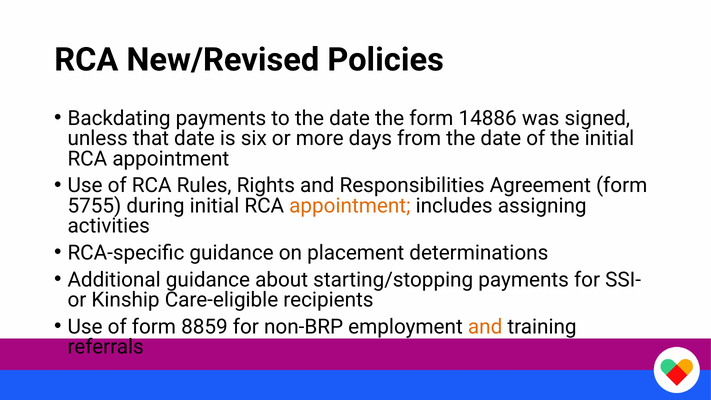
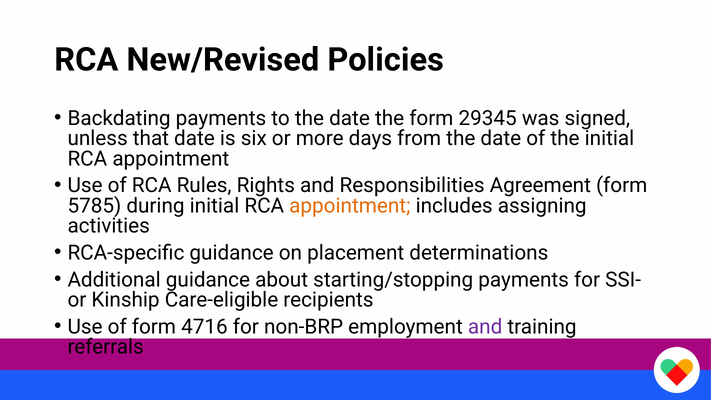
14886: 14886 -> 29345
5755: 5755 -> 5785
8859: 8859 -> 4716
and at (485, 327) colour: orange -> purple
